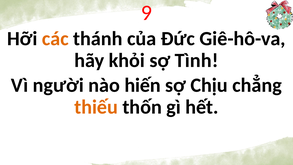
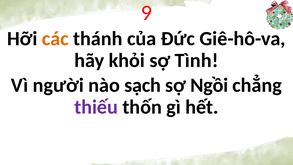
hiến: hiến -> sạch
Chịu: Chịu -> Ngồi
thiếu colour: orange -> purple
